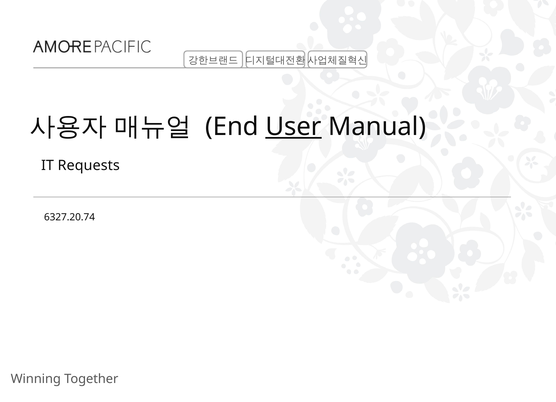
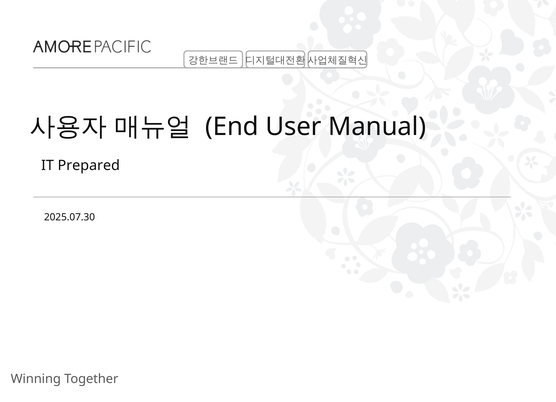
User underline: present -> none
Requests: Requests -> Prepared
6327.20.74: 6327.20.74 -> 2025.07.30
